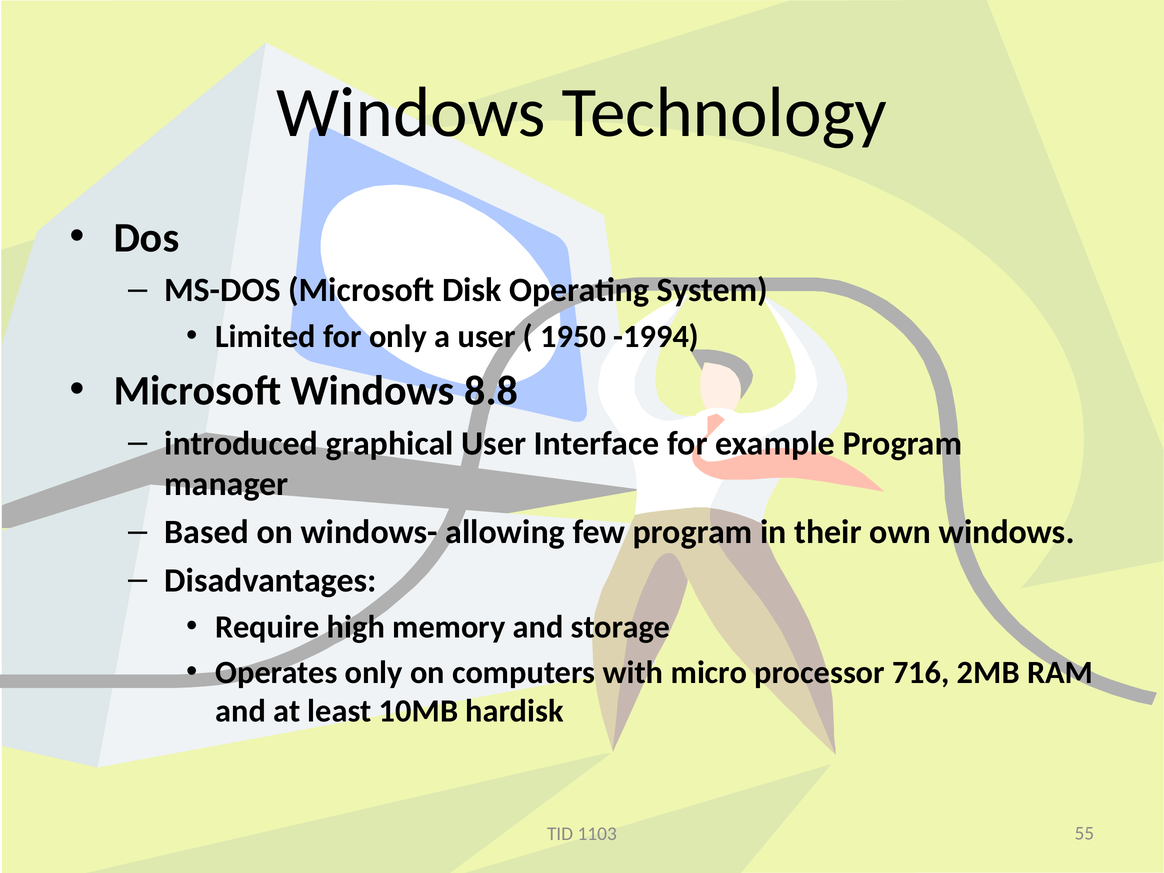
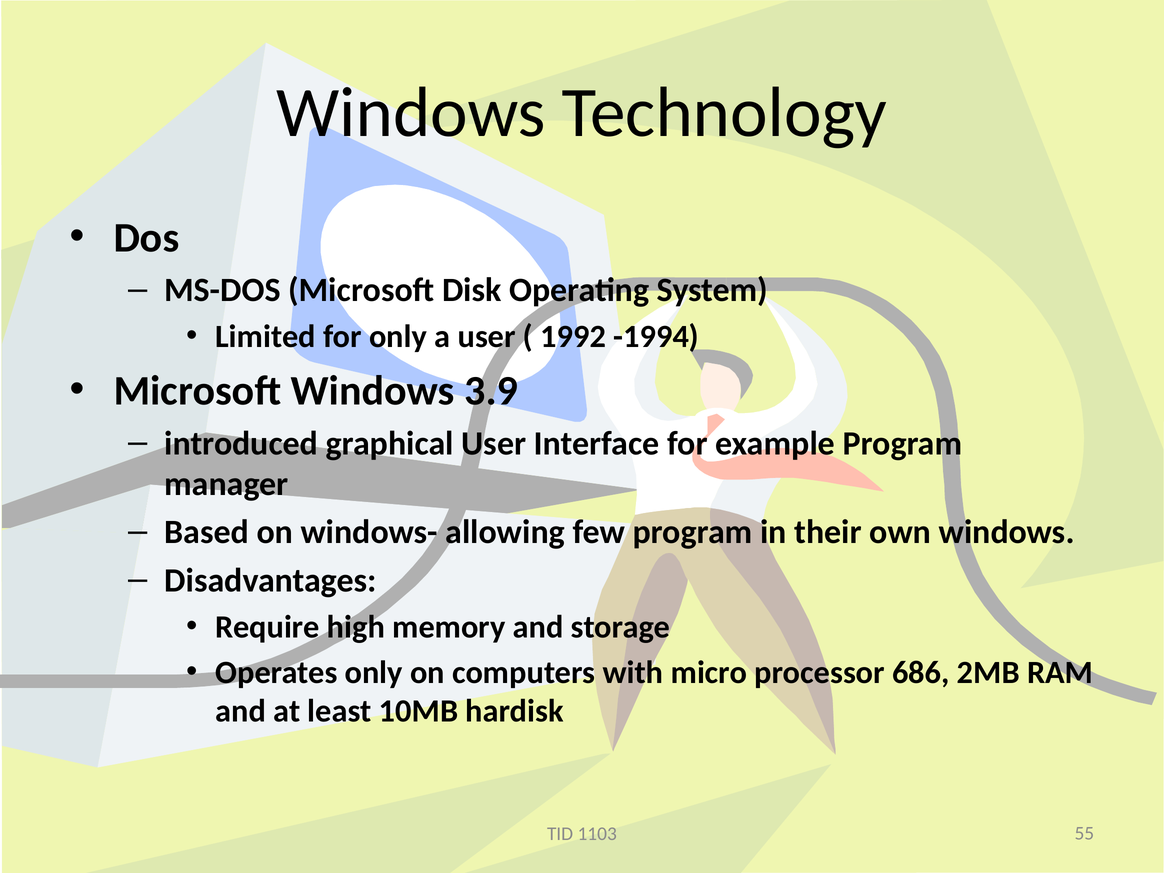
1950: 1950 -> 1992
8.8: 8.8 -> 3.9
716: 716 -> 686
